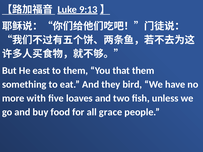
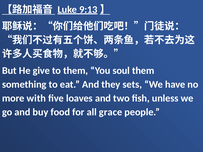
east: east -> give
that: that -> soul
bird: bird -> sets
